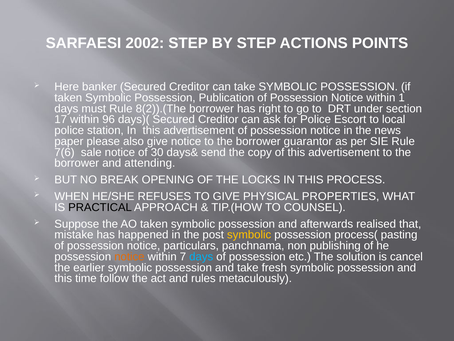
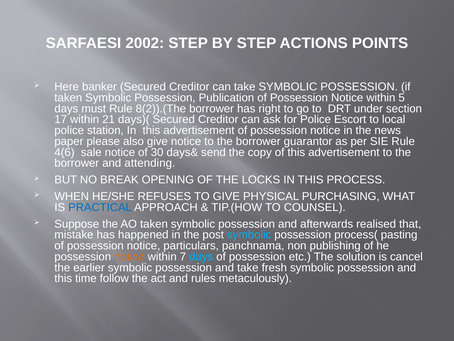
1: 1 -> 5
96: 96 -> 21
7(6: 7(6 -> 4(6
PROPERTIES: PROPERTIES -> PURCHASING
PRACTICAL colour: black -> blue
symbolic at (249, 235) colour: yellow -> light blue
